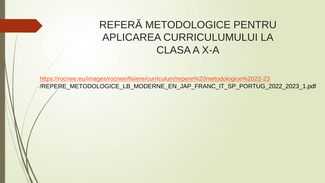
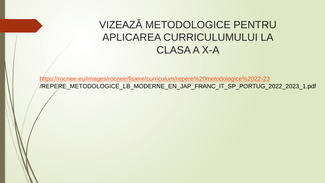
REFERĂ: REFERĂ -> VIZEAZĂ
